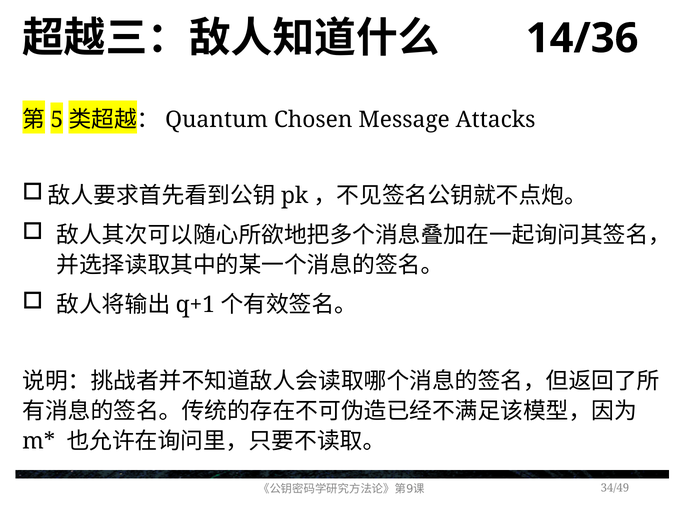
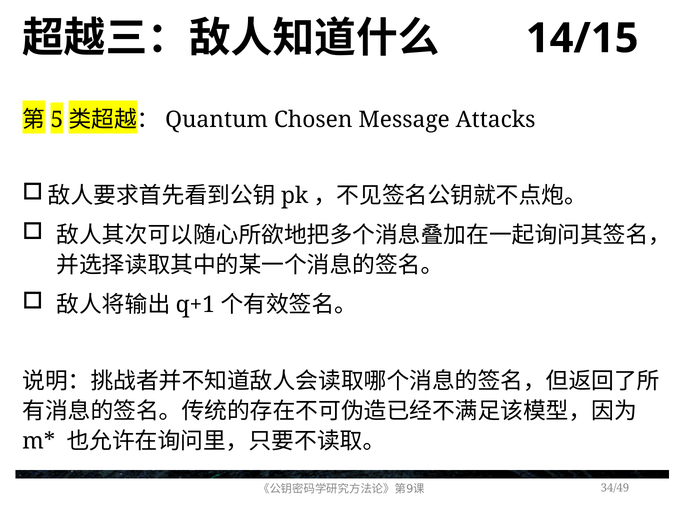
14/36: 14/36 -> 14/15
